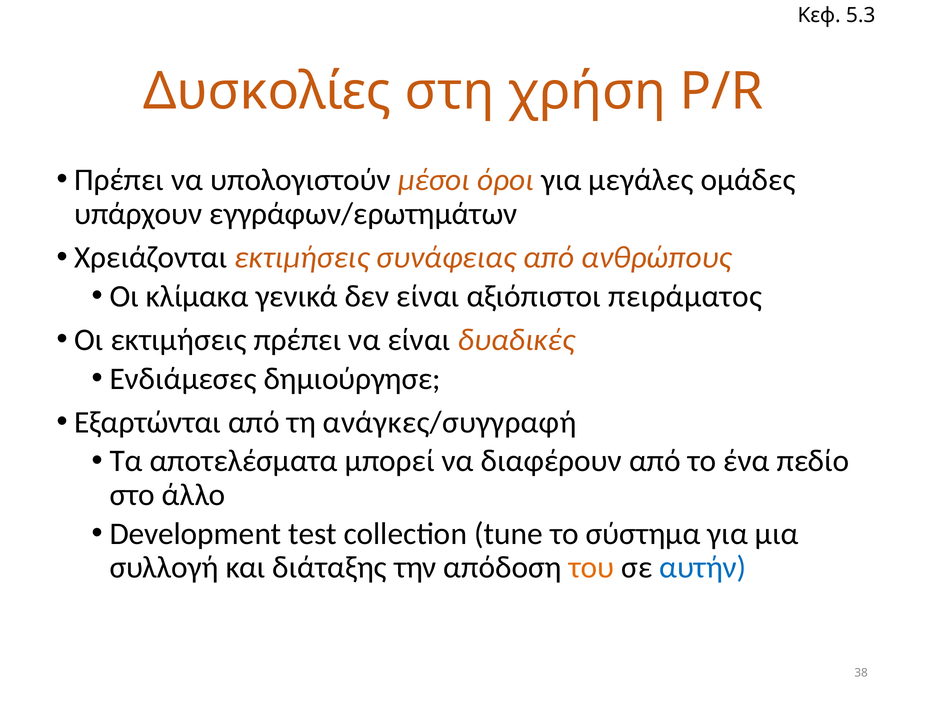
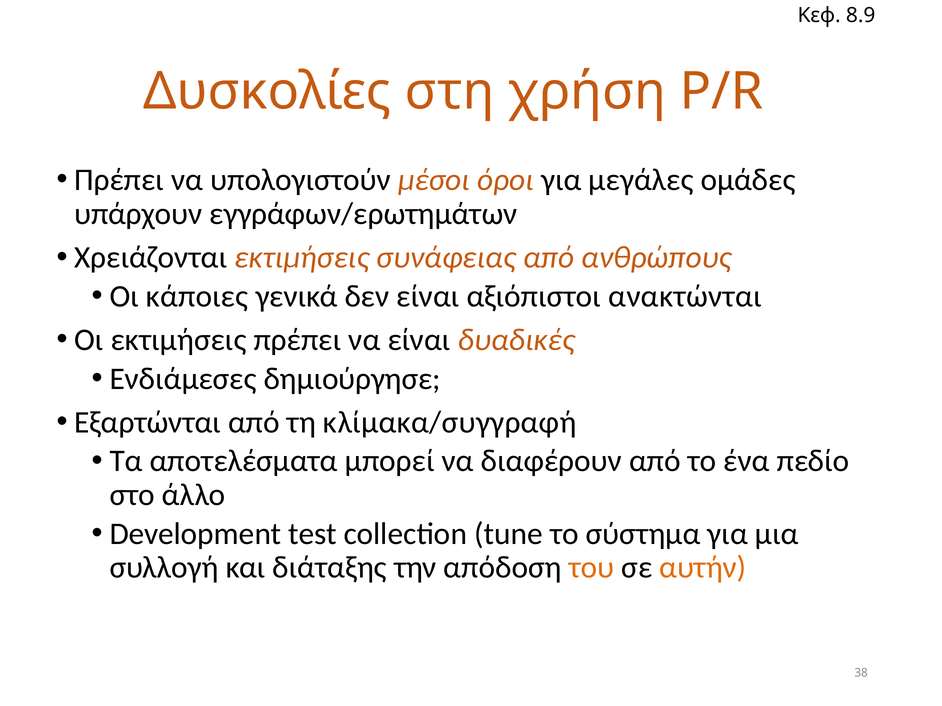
5.3: 5.3 -> 8.9
κλίμακα: κλίμακα -> κάποιες
πειράματος: πειράματος -> ανακτώνται
ανάγκες/συγγραφή: ανάγκες/συγγραφή -> κλίμακα/συγγραφή
αυτήν colour: blue -> orange
